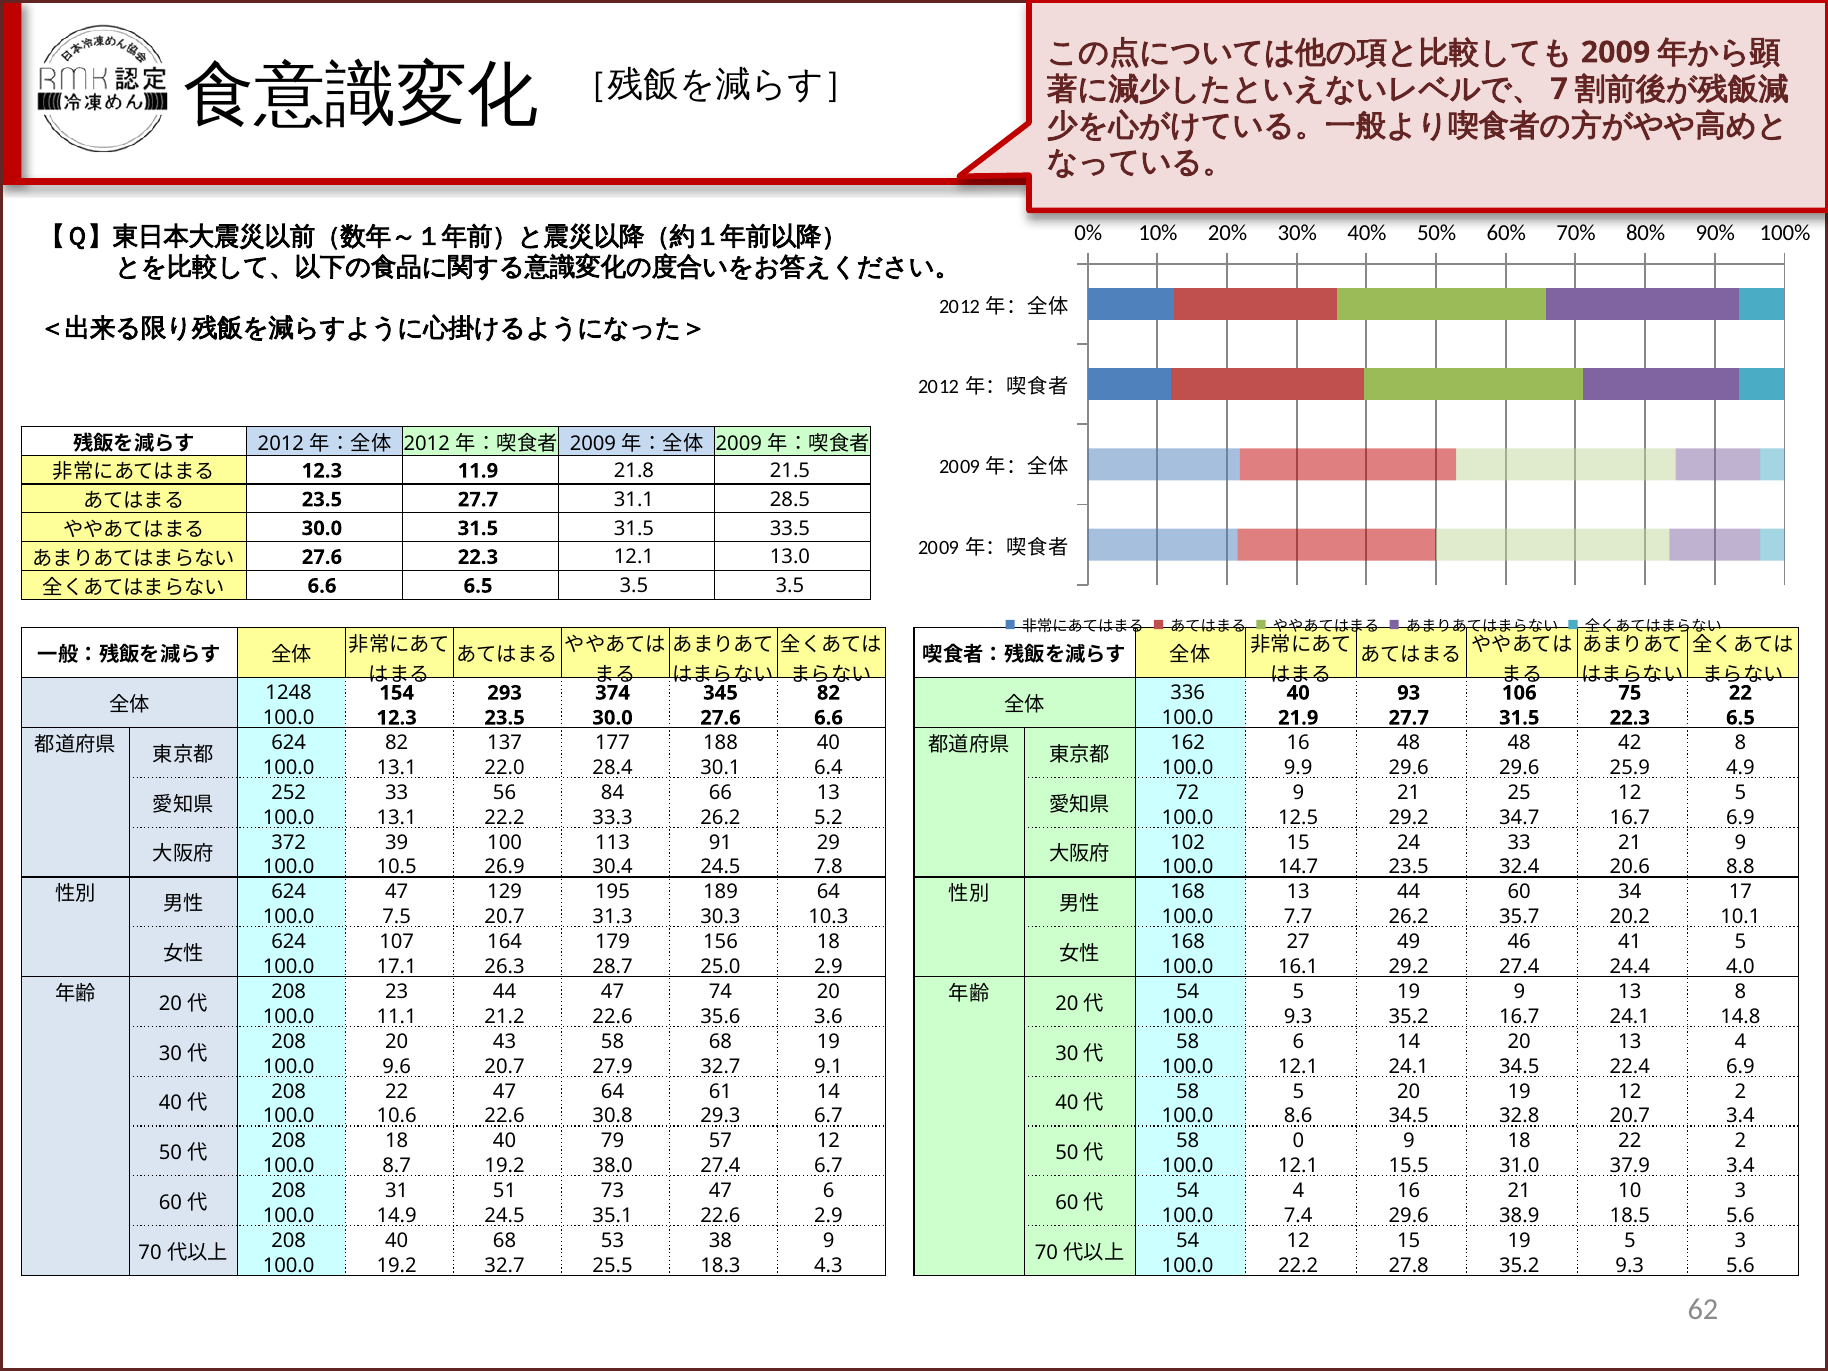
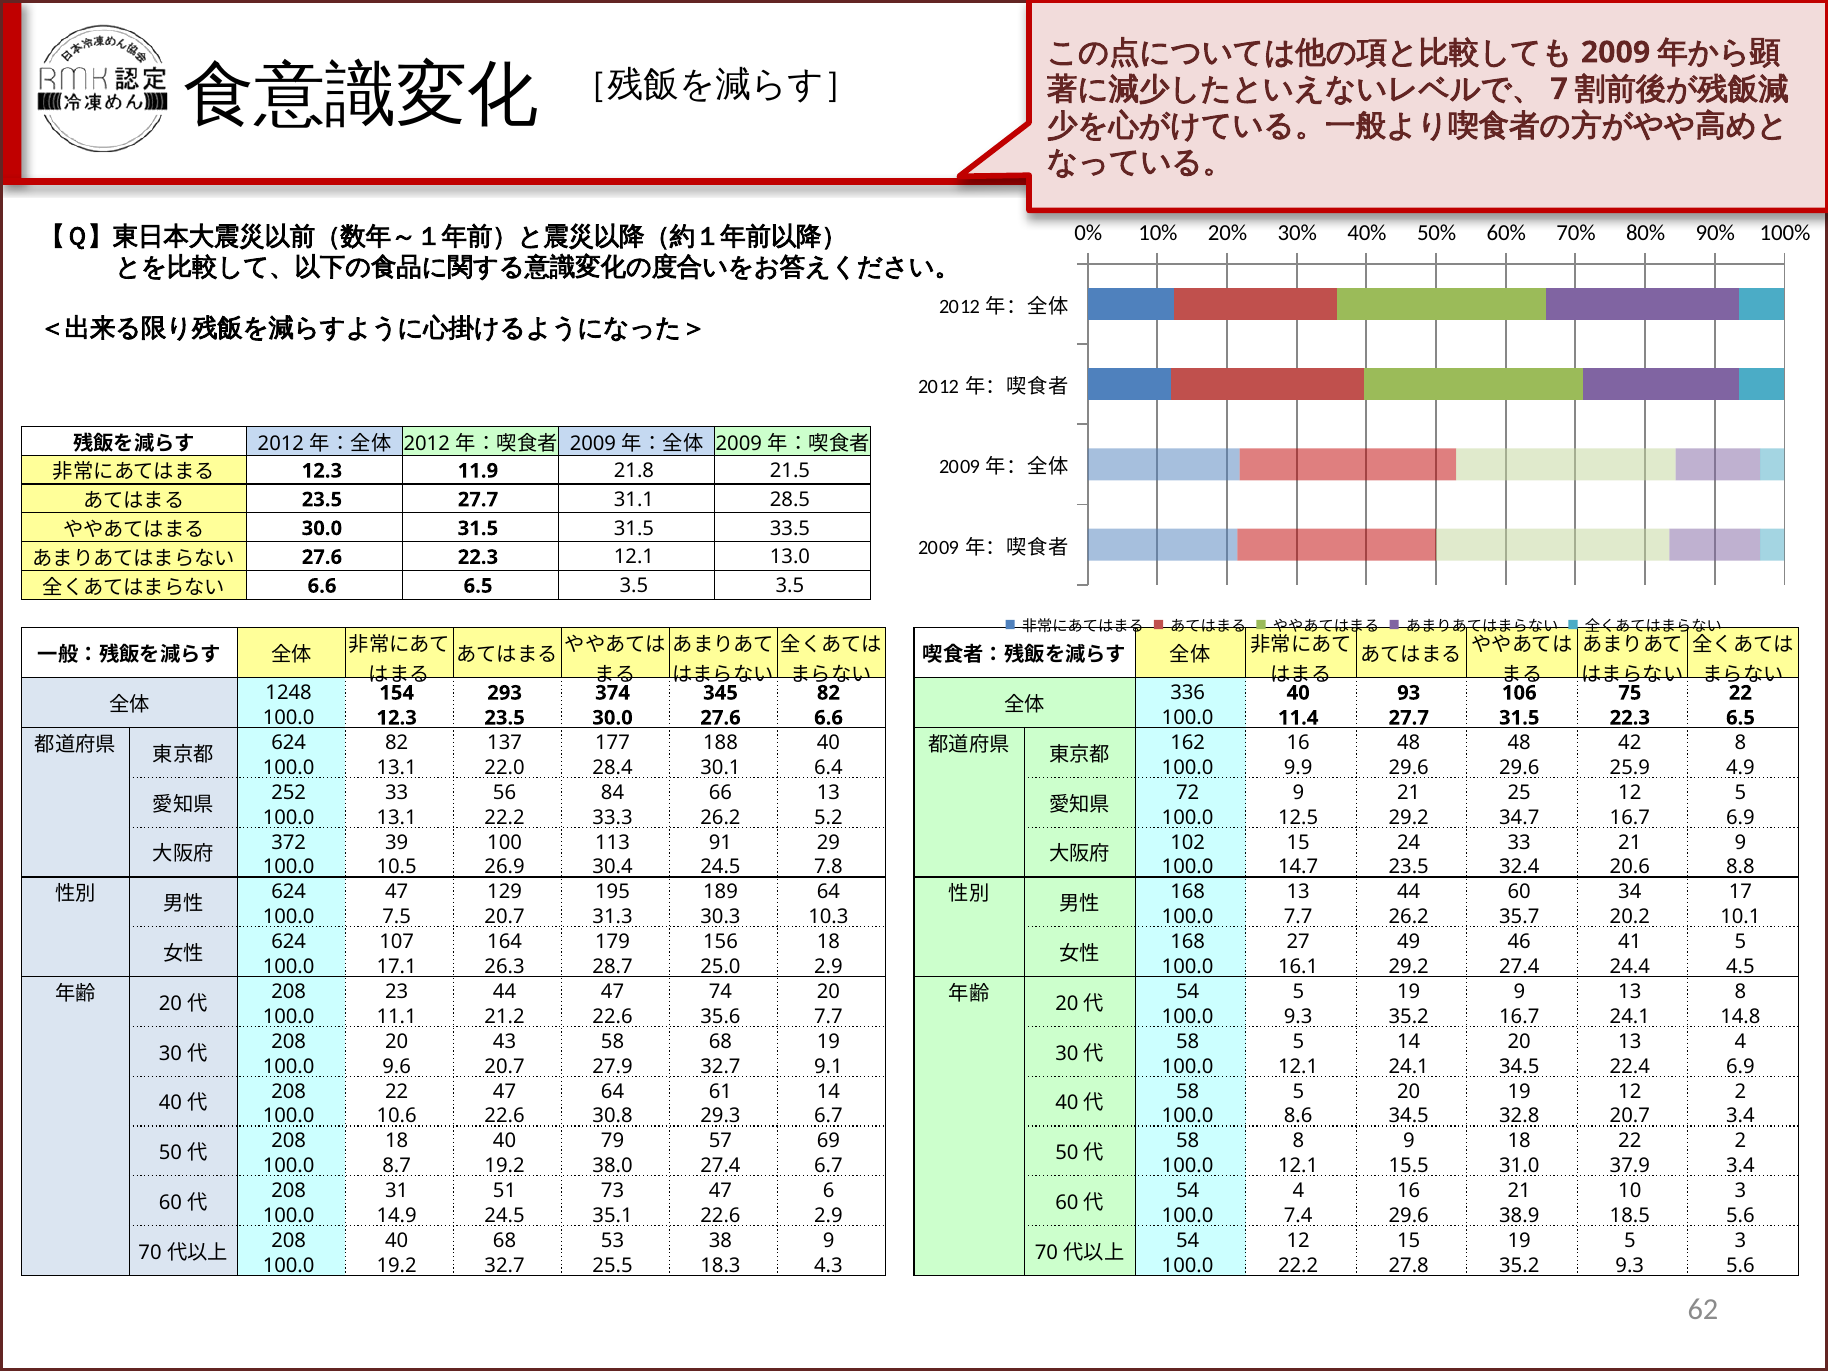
21.9: 21.9 -> 11.4
4.0: 4.0 -> 4.5
35.6 3.6: 3.6 -> 7.7
6 at (1298, 1042): 6 -> 5
57 12: 12 -> 69
0 at (1298, 1141): 0 -> 8
